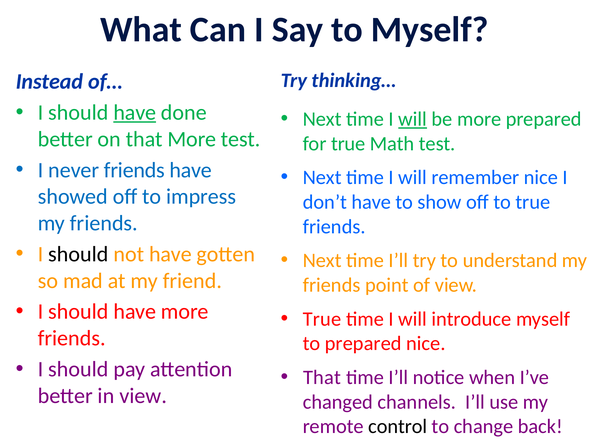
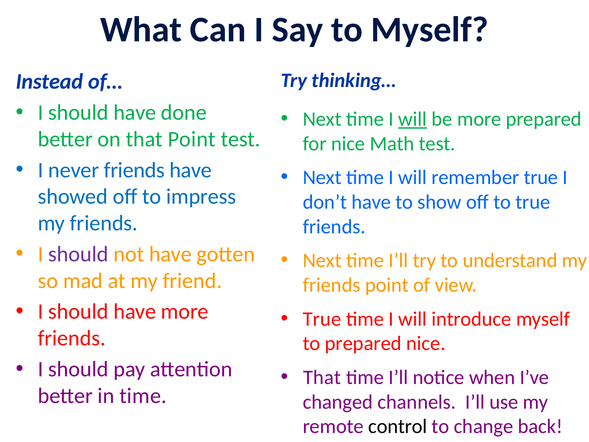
have at (135, 113) underline: present -> none
that More: More -> Point
for true: true -> nice
remember nice: nice -> true
should at (78, 254) colour: black -> purple
in view: view -> time
